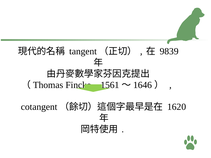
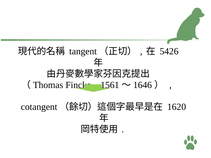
9839: 9839 -> 5426
